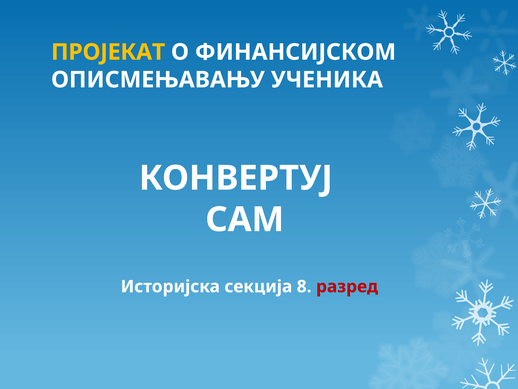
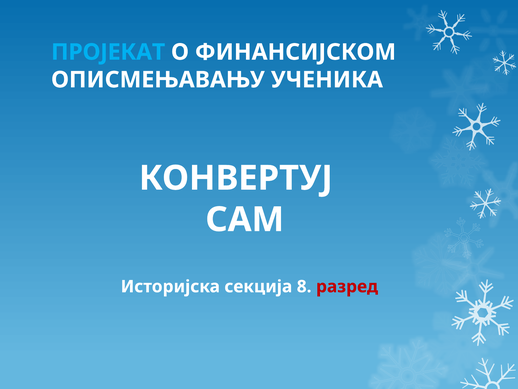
ПРОЈЕКАТ colour: yellow -> light blue
